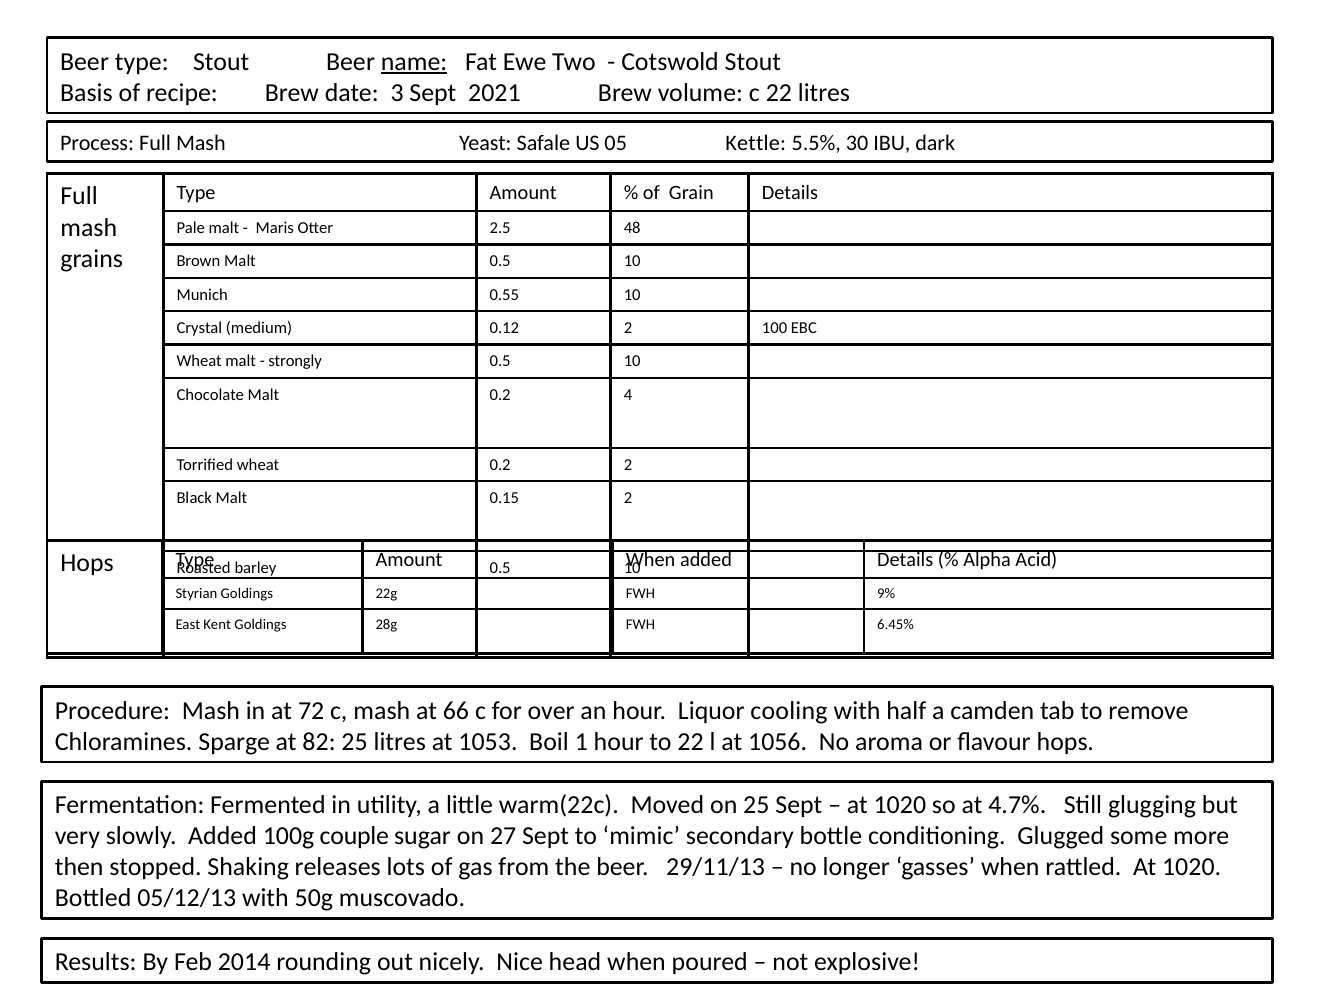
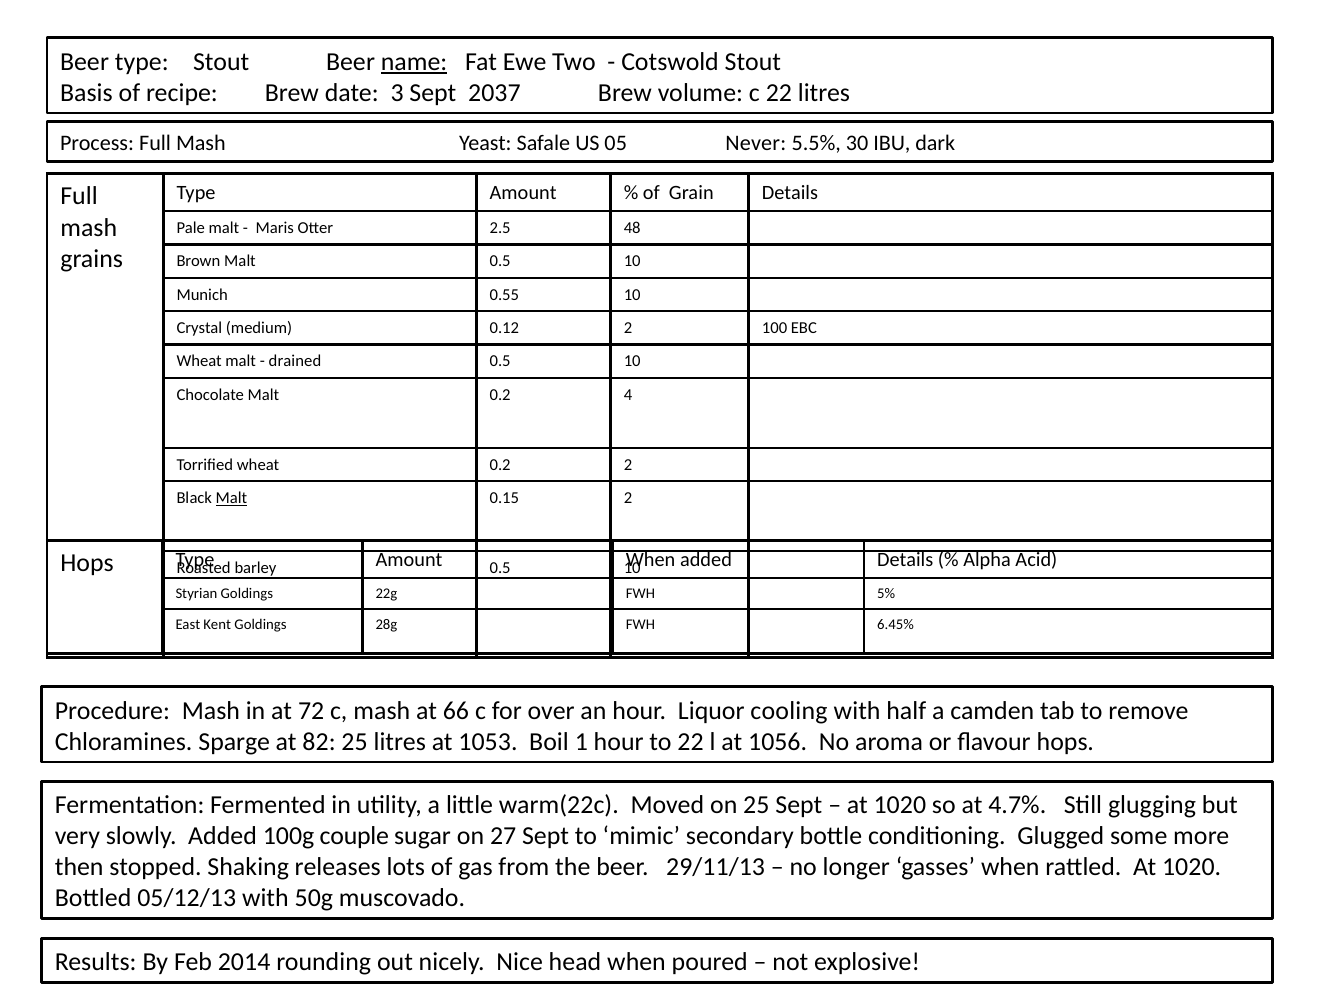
2021: 2021 -> 2037
Kettle: Kettle -> Never
strongly: strongly -> drained
Malt at (231, 498) underline: none -> present
9%: 9% -> 5%
